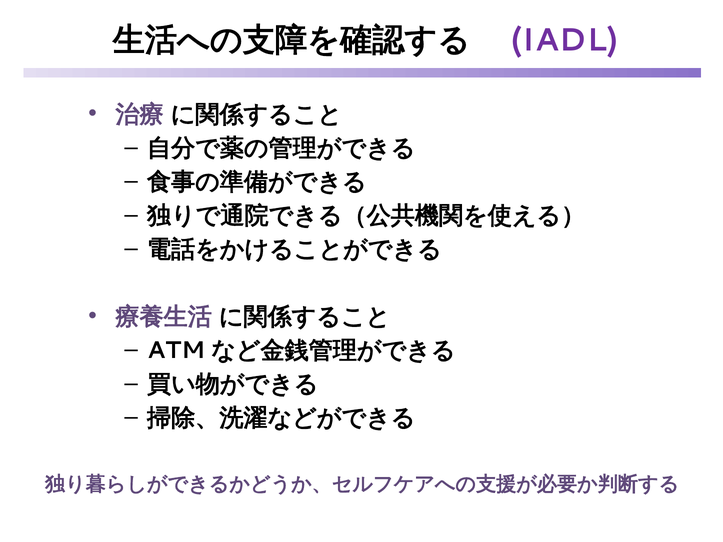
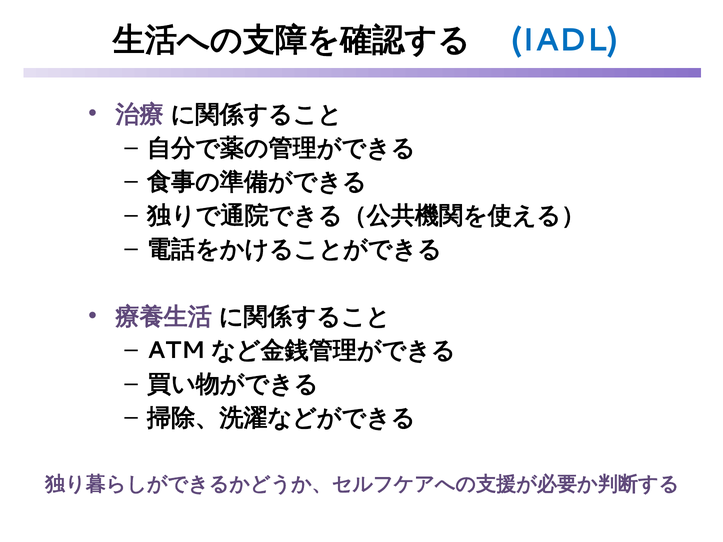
IADL colour: purple -> blue
